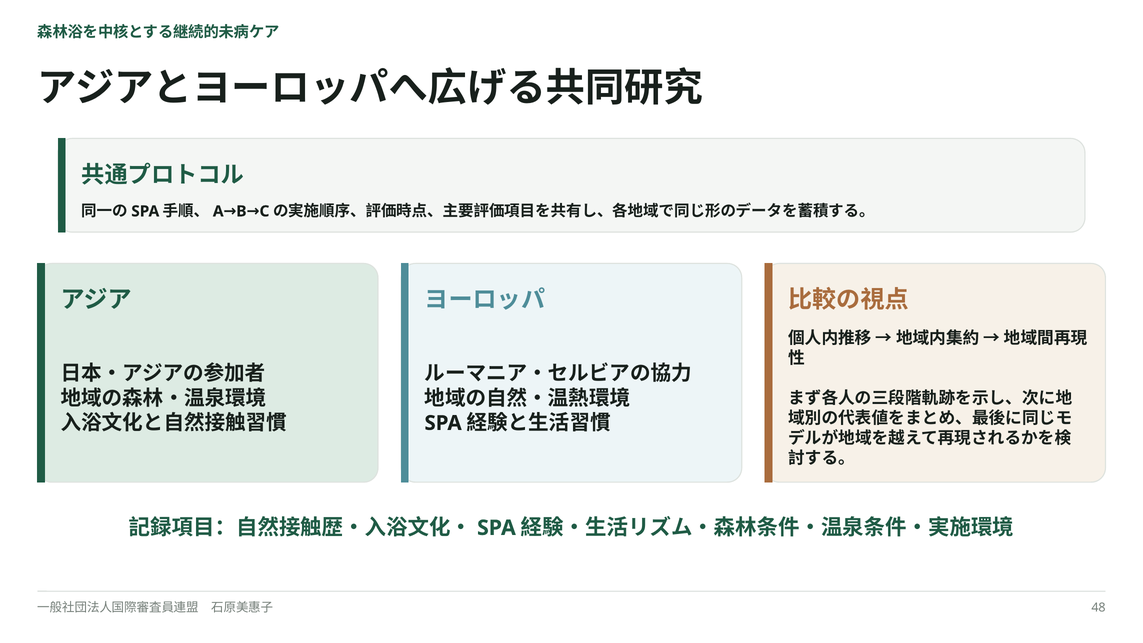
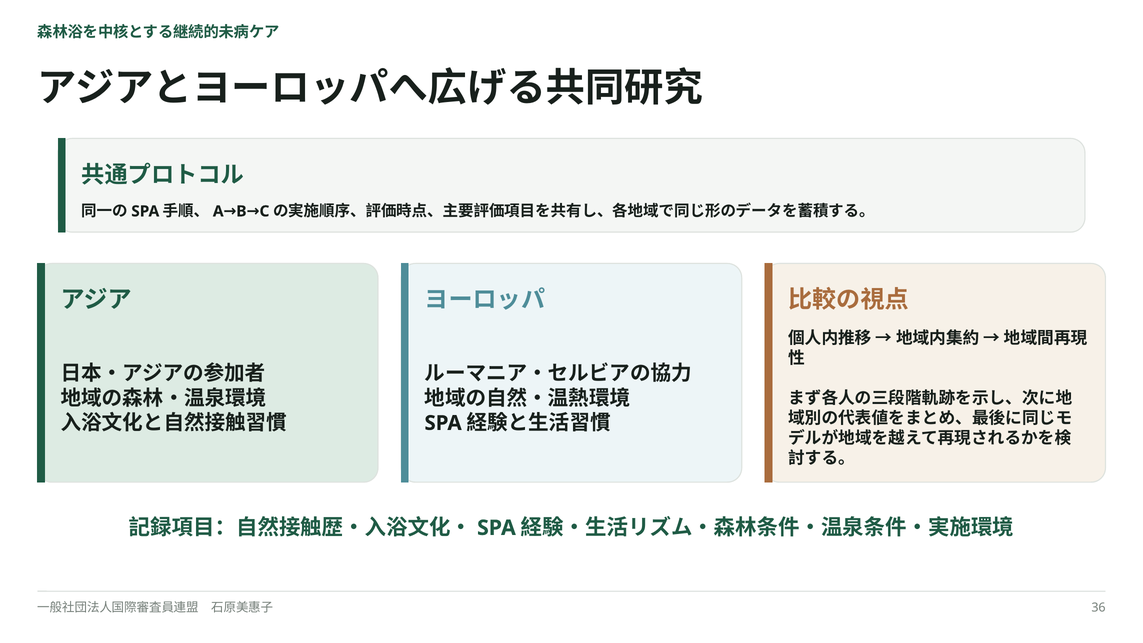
48: 48 -> 36
